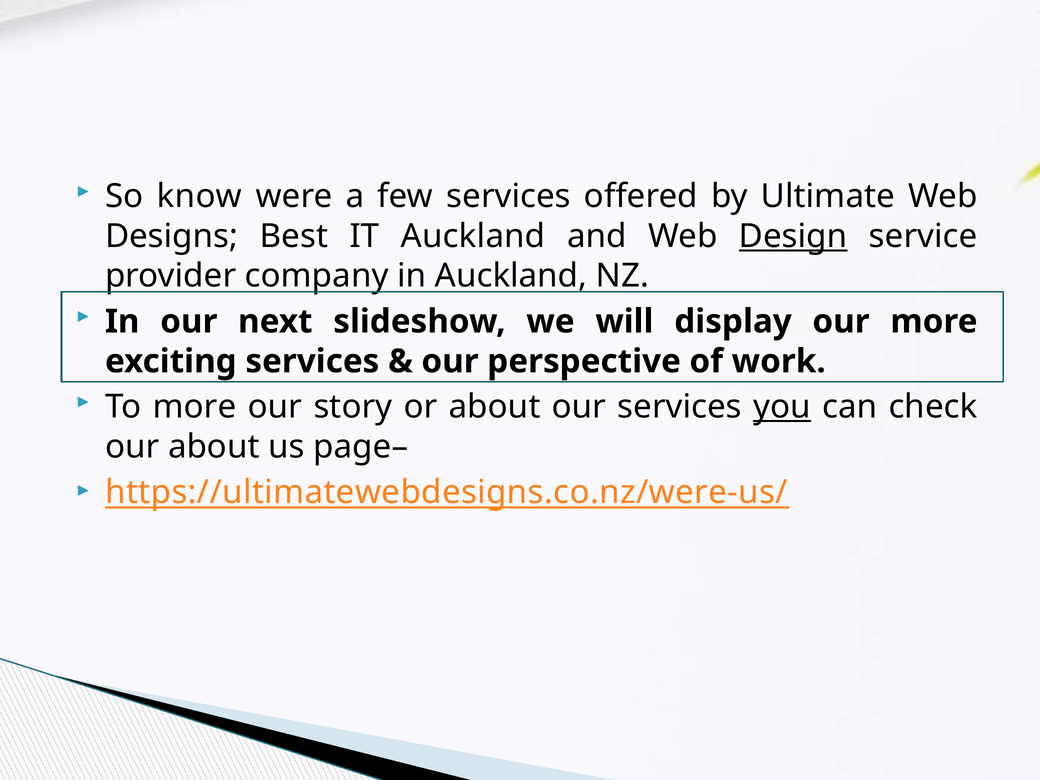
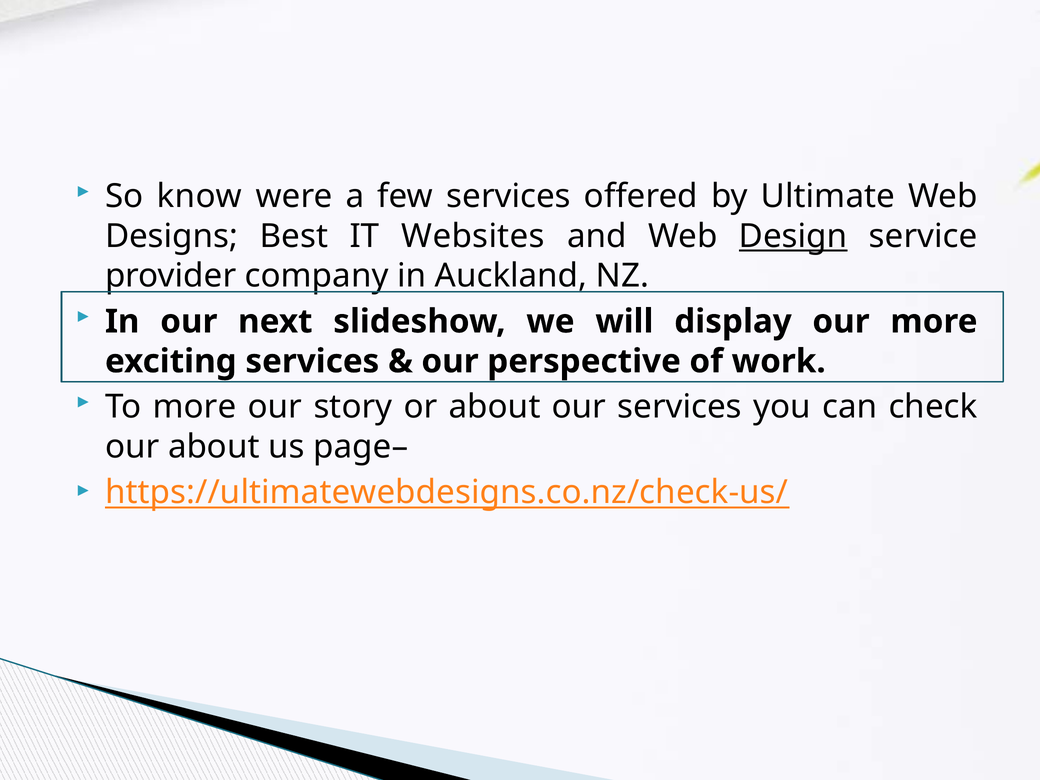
IT Auckland: Auckland -> Websites
you underline: present -> none
https://ultimatewebdesigns.co.nz/were-us/: https://ultimatewebdesigns.co.nz/were-us/ -> https://ultimatewebdesigns.co.nz/check-us/
